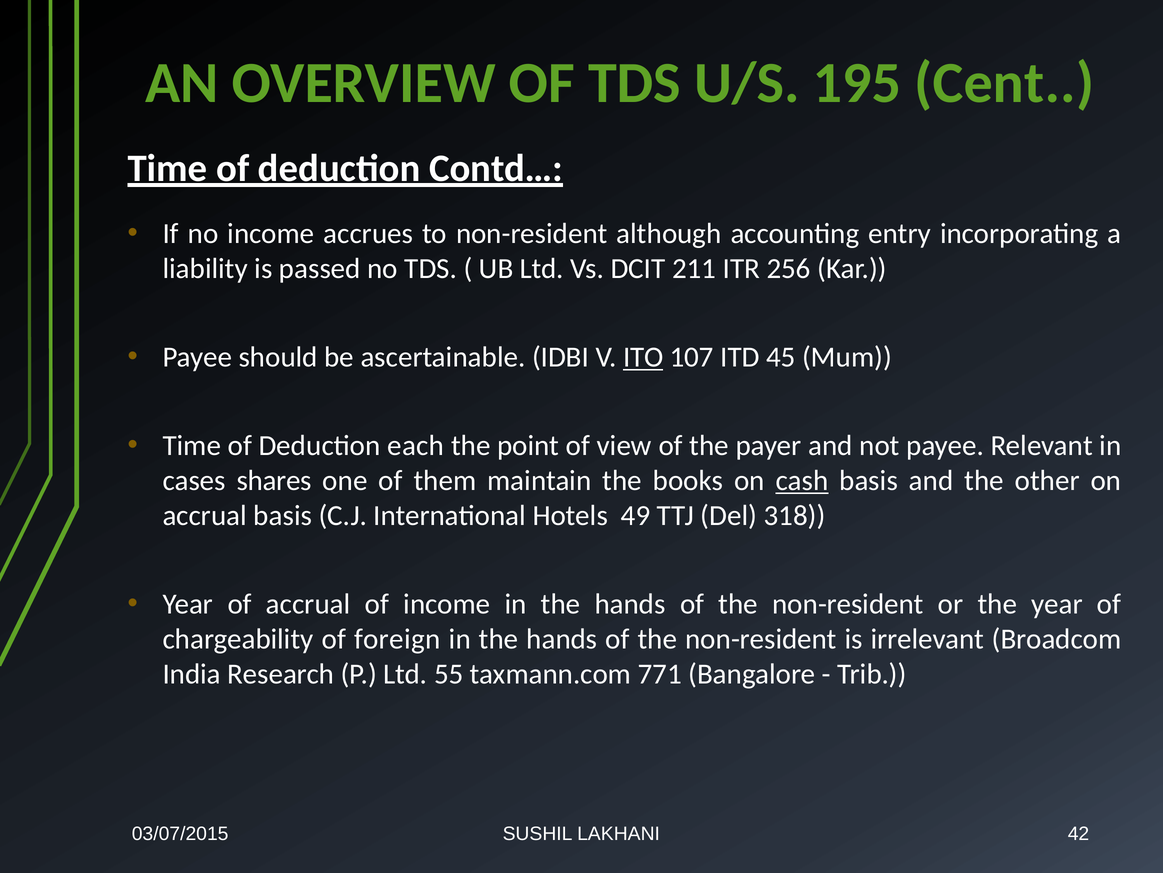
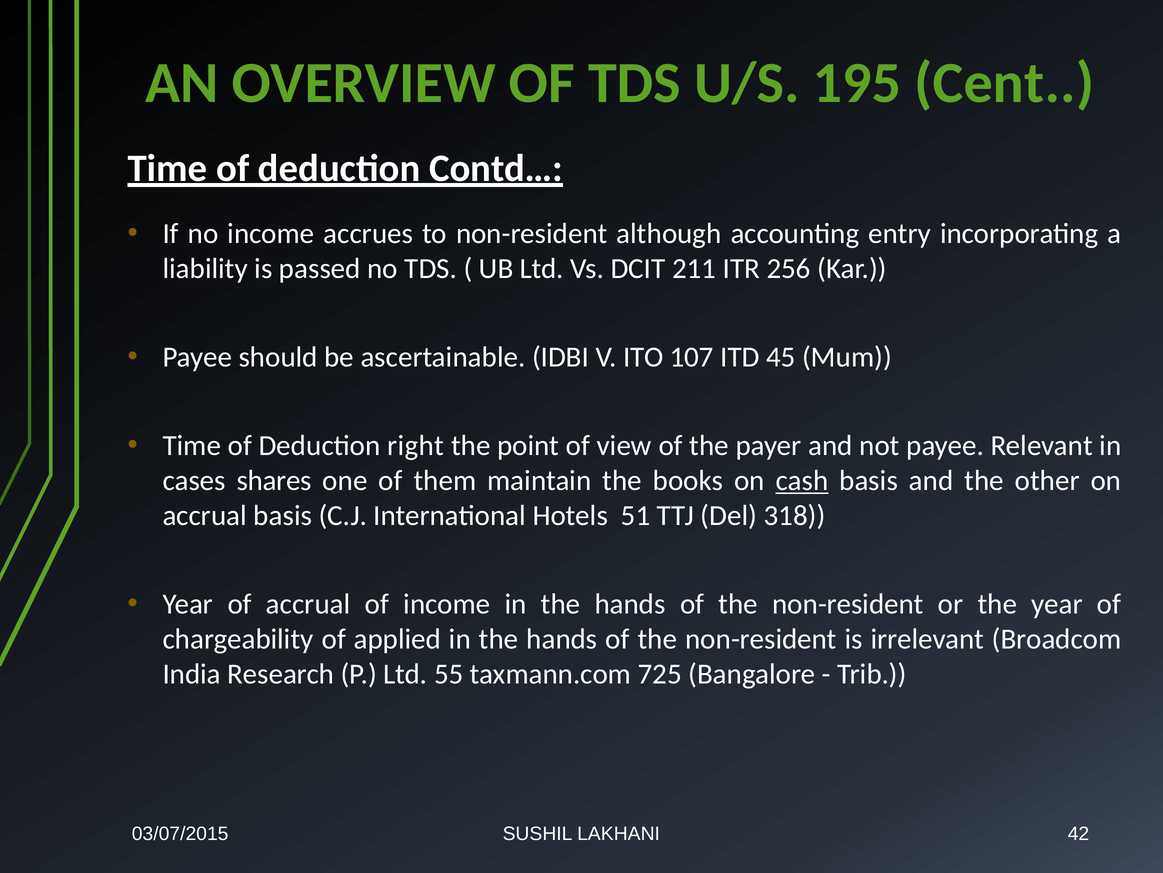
ITO underline: present -> none
each: each -> right
49: 49 -> 51
foreign: foreign -> applied
771: 771 -> 725
